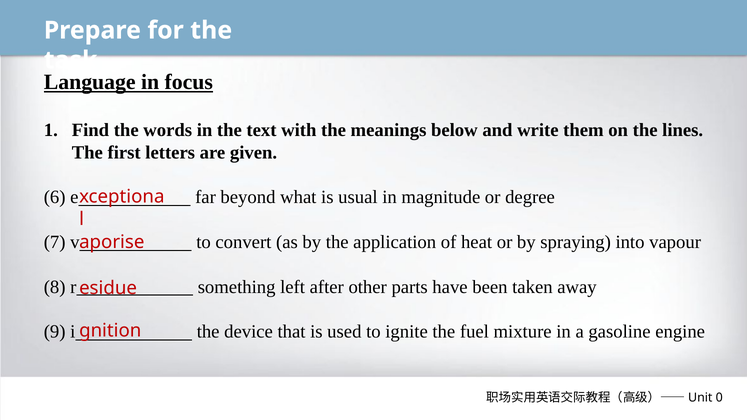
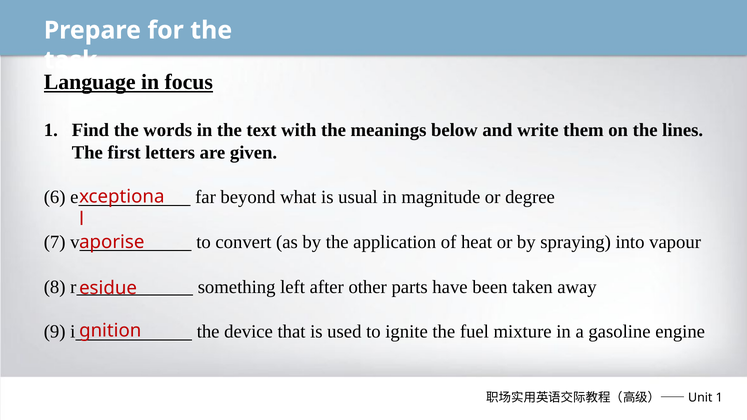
0 at (719, 398): 0 -> 1
